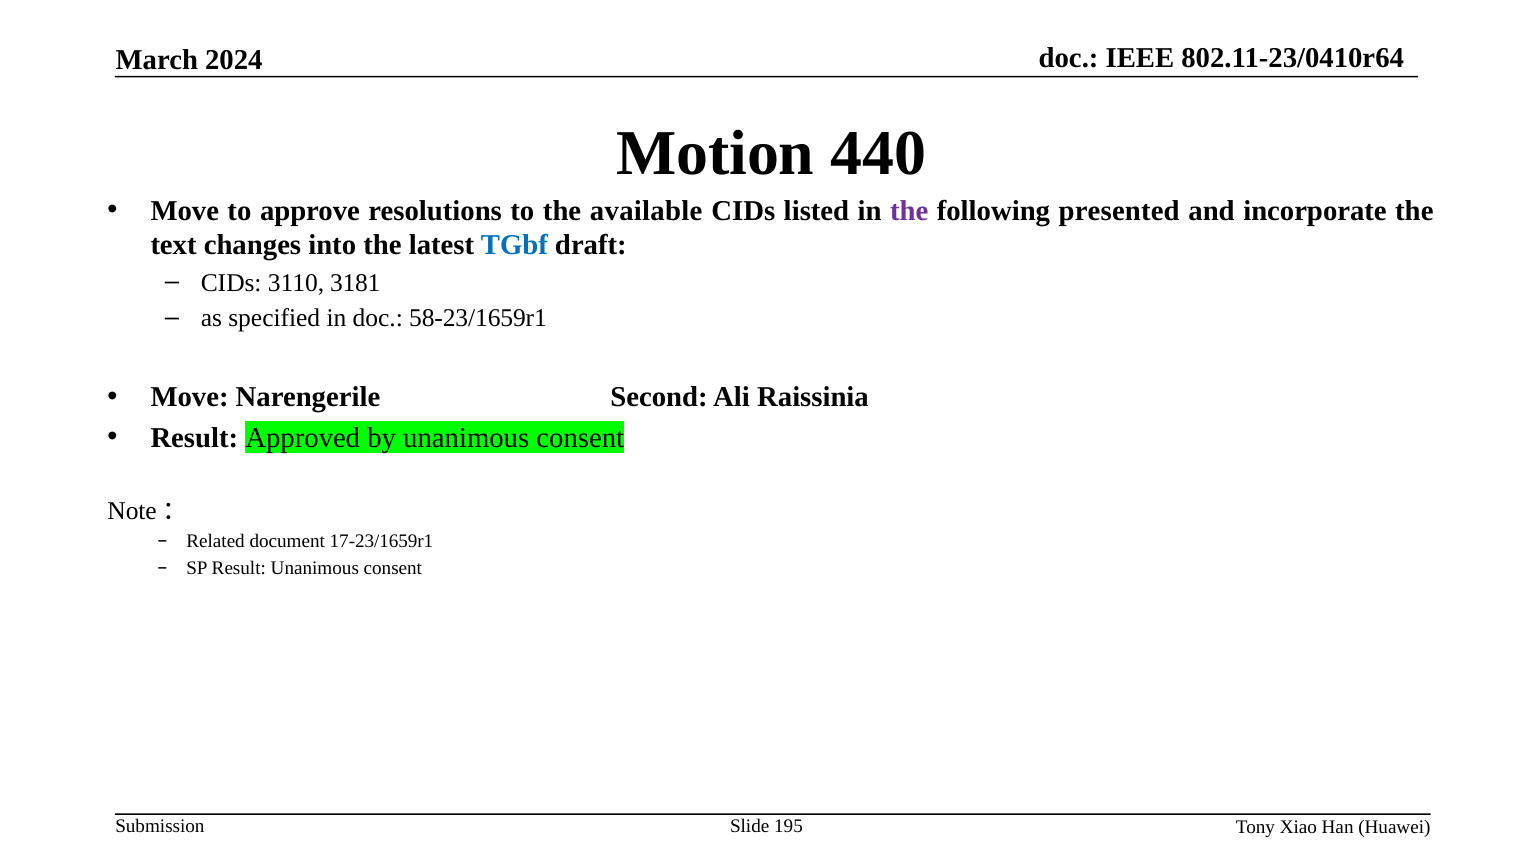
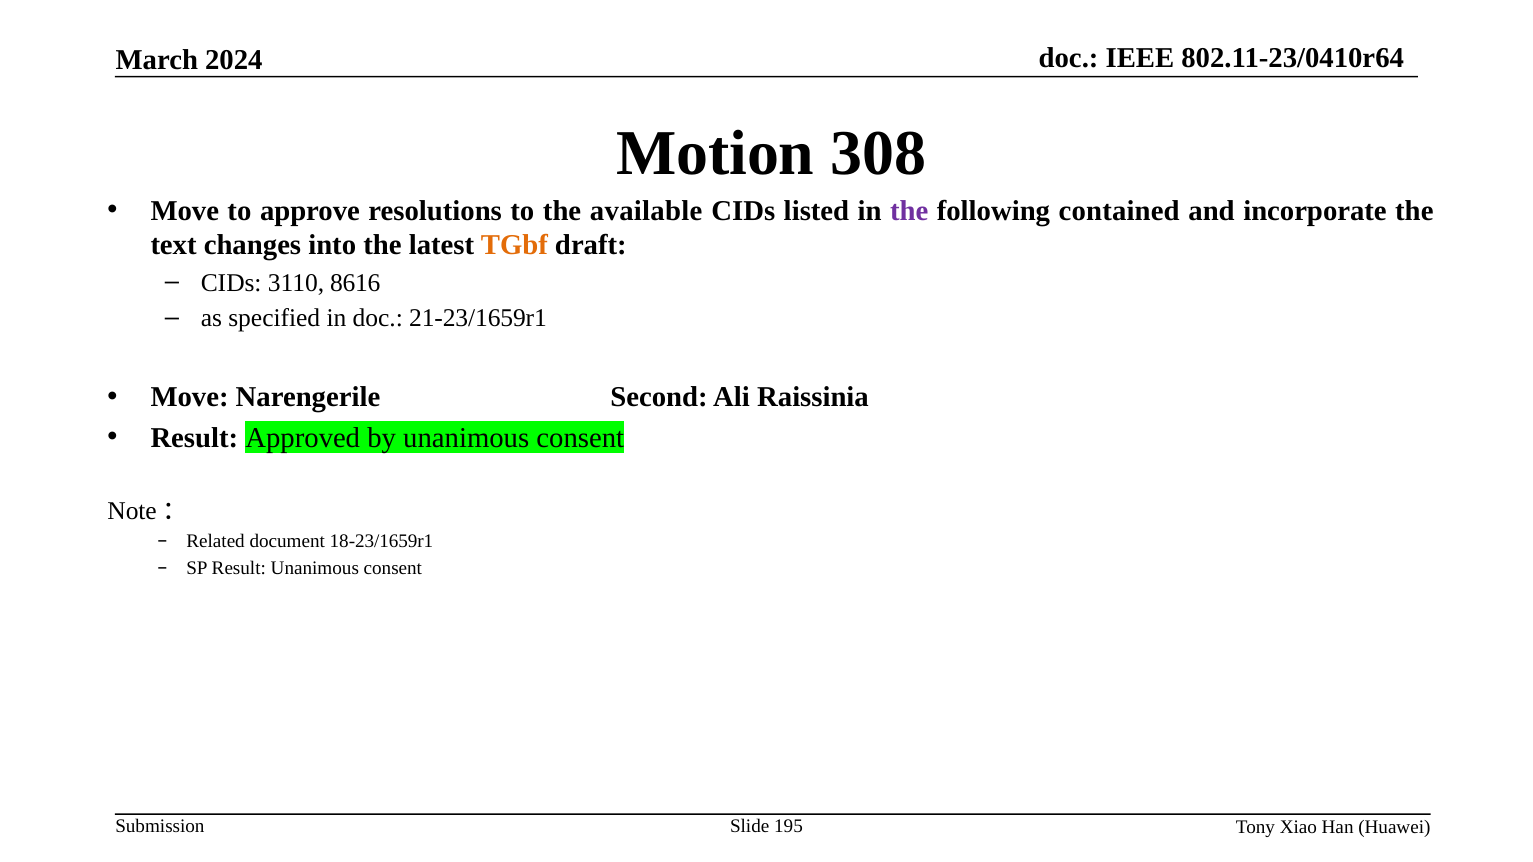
440: 440 -> 308
presented: presented -> contained
TGbf colour: blue -> orange
3181: 3181 -> 8616
58-23/1659r1: 58-23/1659r1 -> 21-23/1659r1
17-23/1659r1: 17-23/1659r1 -> 18-23/1659r1
